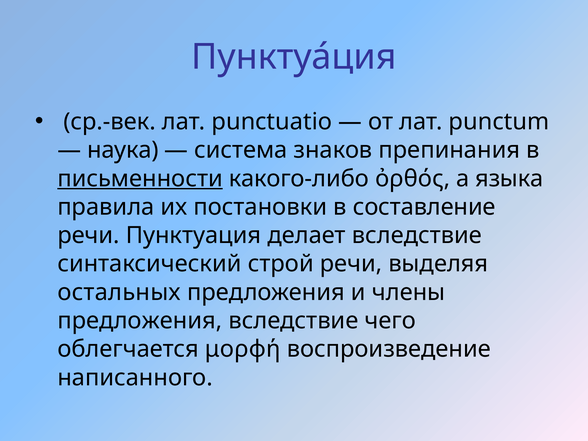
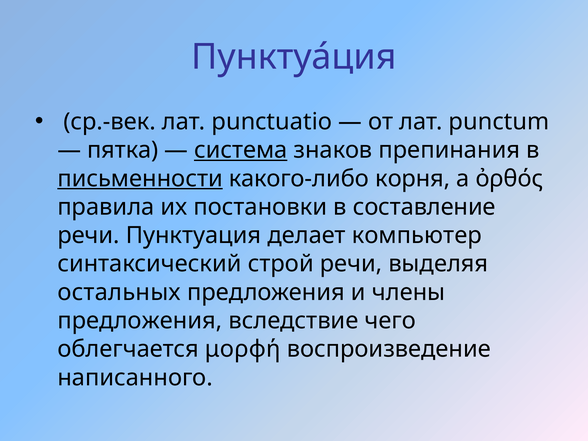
наука: наука -> пятка
система underline: none -> present
ὀρθός: ὀρθός -> корня
языка: языка -> ὀρθός
делает вследствие: вследствие -> компьютер
